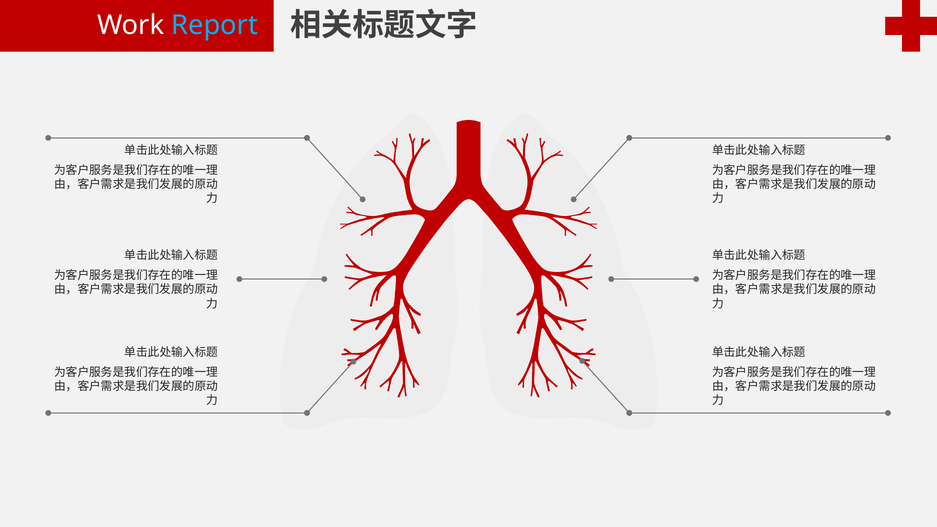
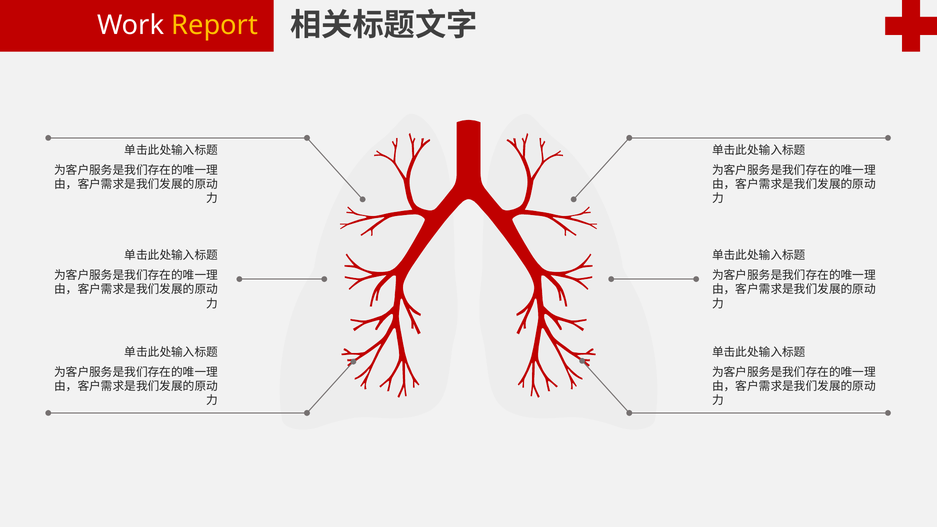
Report colour: light blue -> yellow
